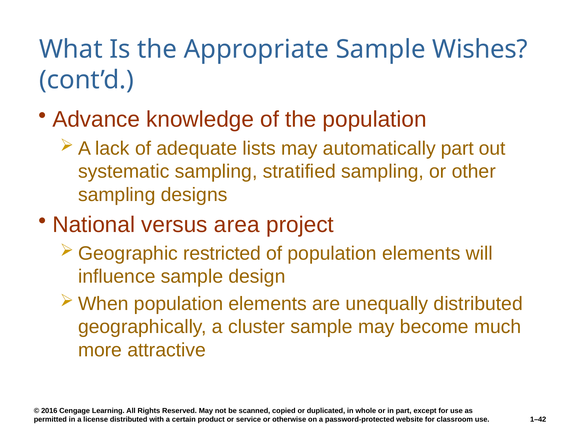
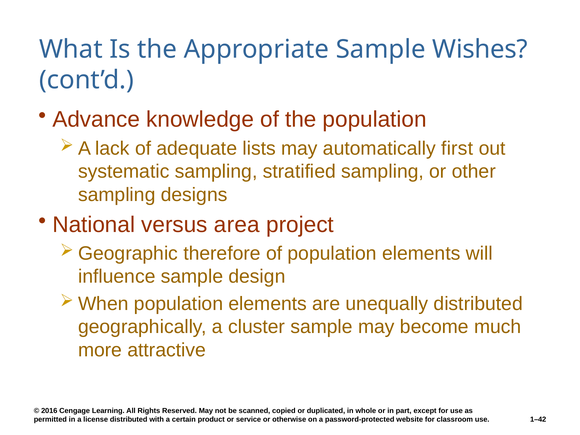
automatically part: part -> first
restricted: restricted -> therefore
